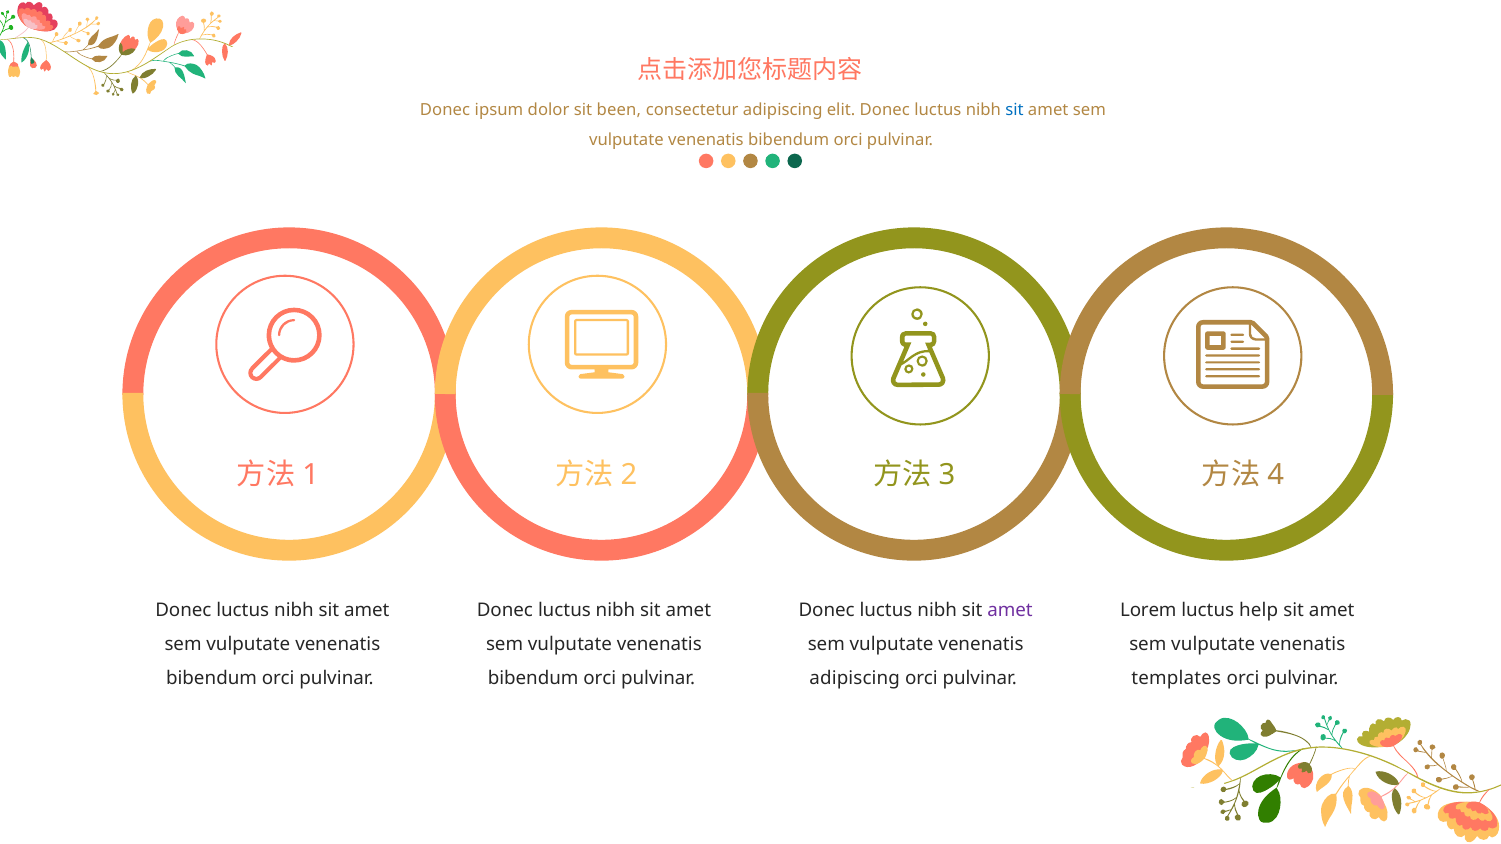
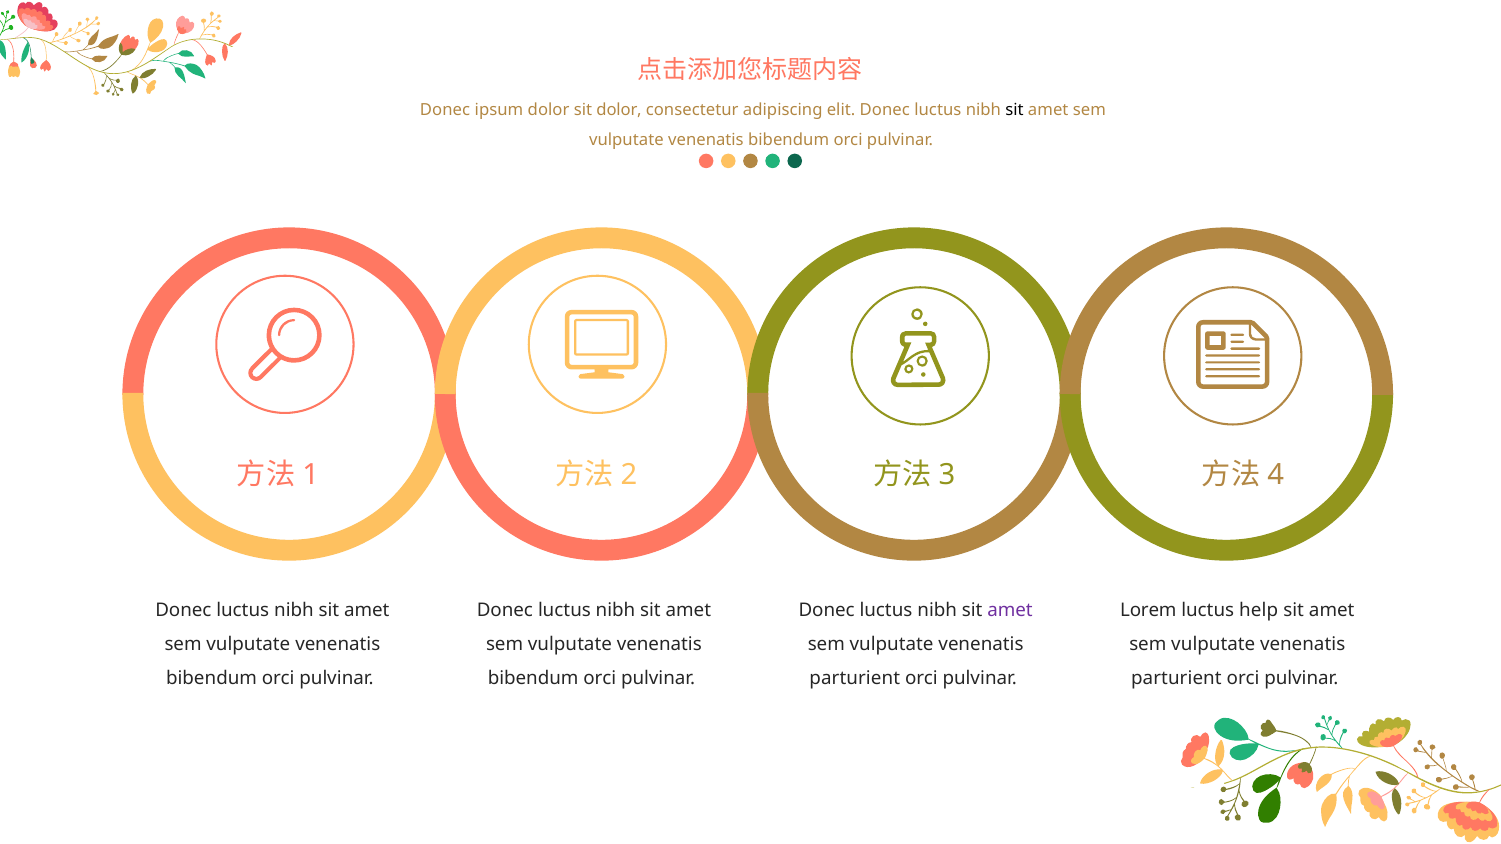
sit been: been -> dolor
sit at (1014, 110) colour: blue -> black
adipiscing at (855, 678): adipiscing -> parturient
templates at (1176, 678): templates -> parturient
